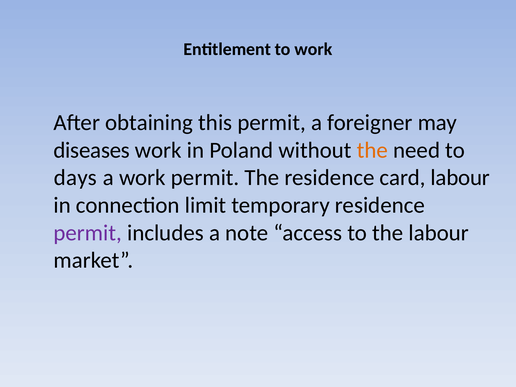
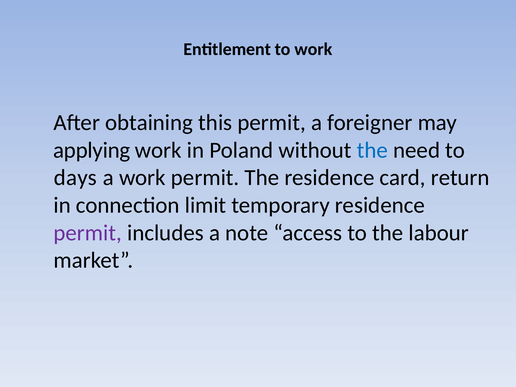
diseases: diseases -> applying
the at (372, 150) colour: orange -> blue
card labour: labour -> return
